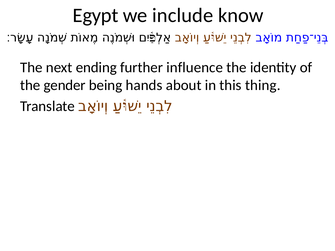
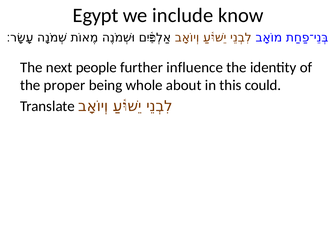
ending: ending -> people
gender: gender -> proper
hands: hands -> whole
thing: thing -> could
